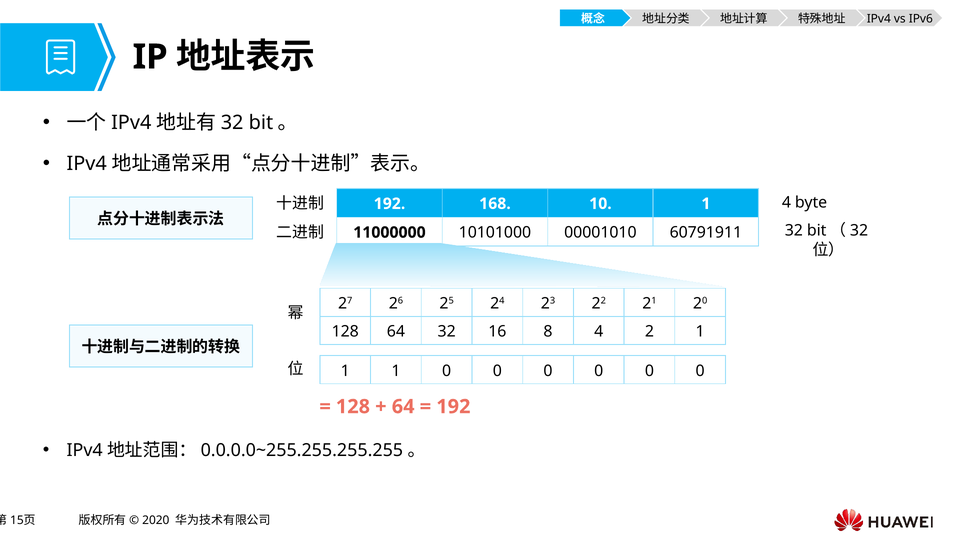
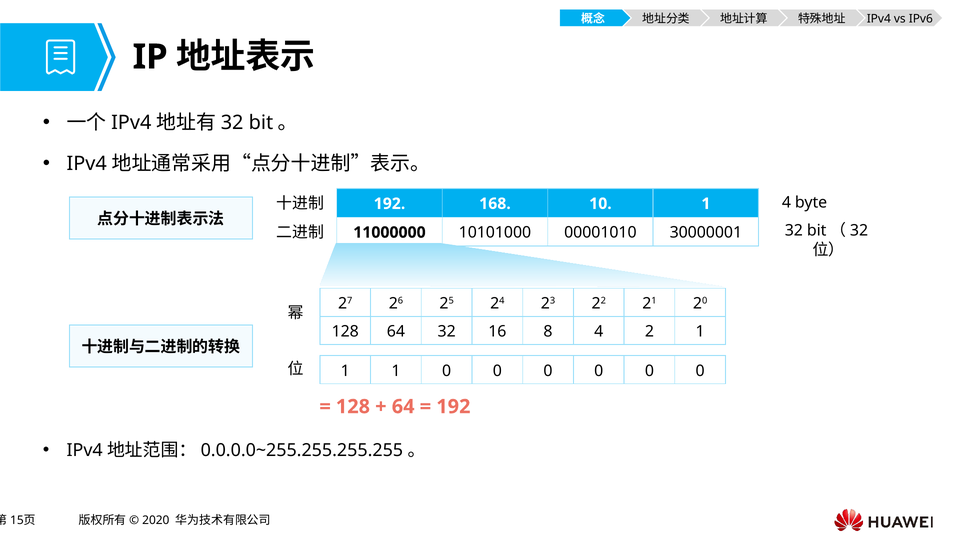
60791911: 60791911 -> 30000001
